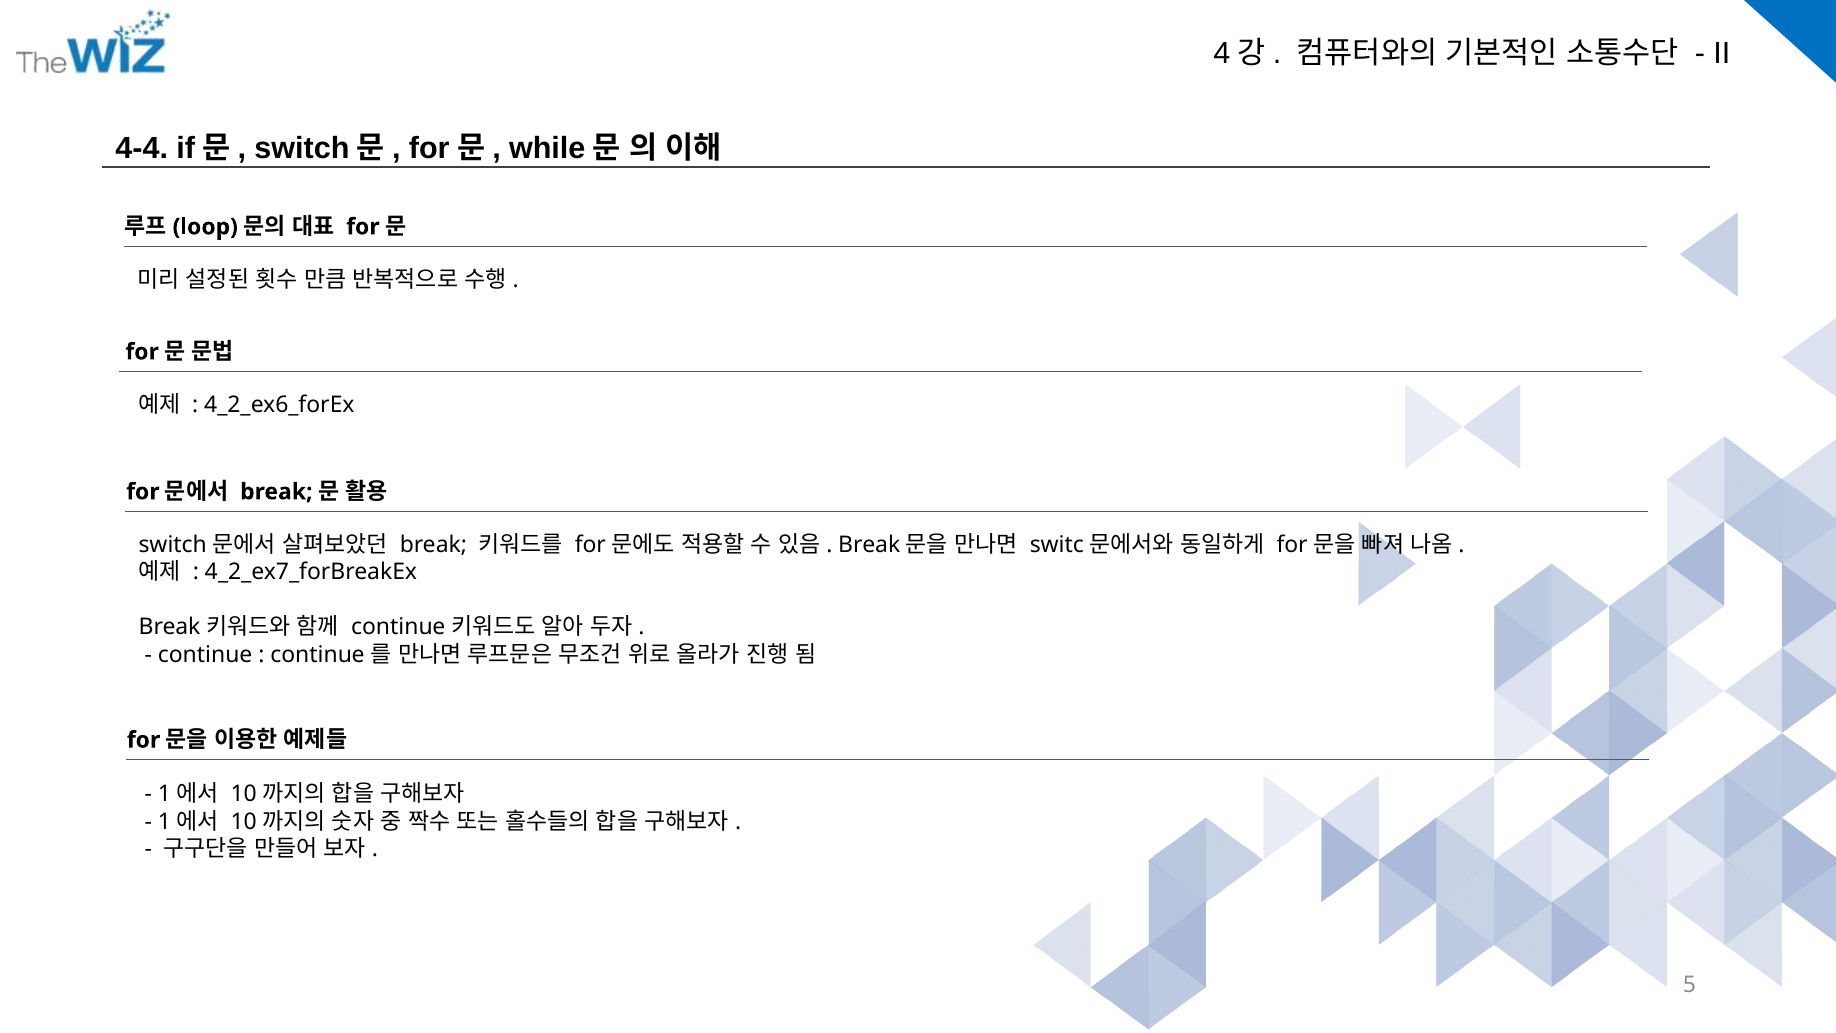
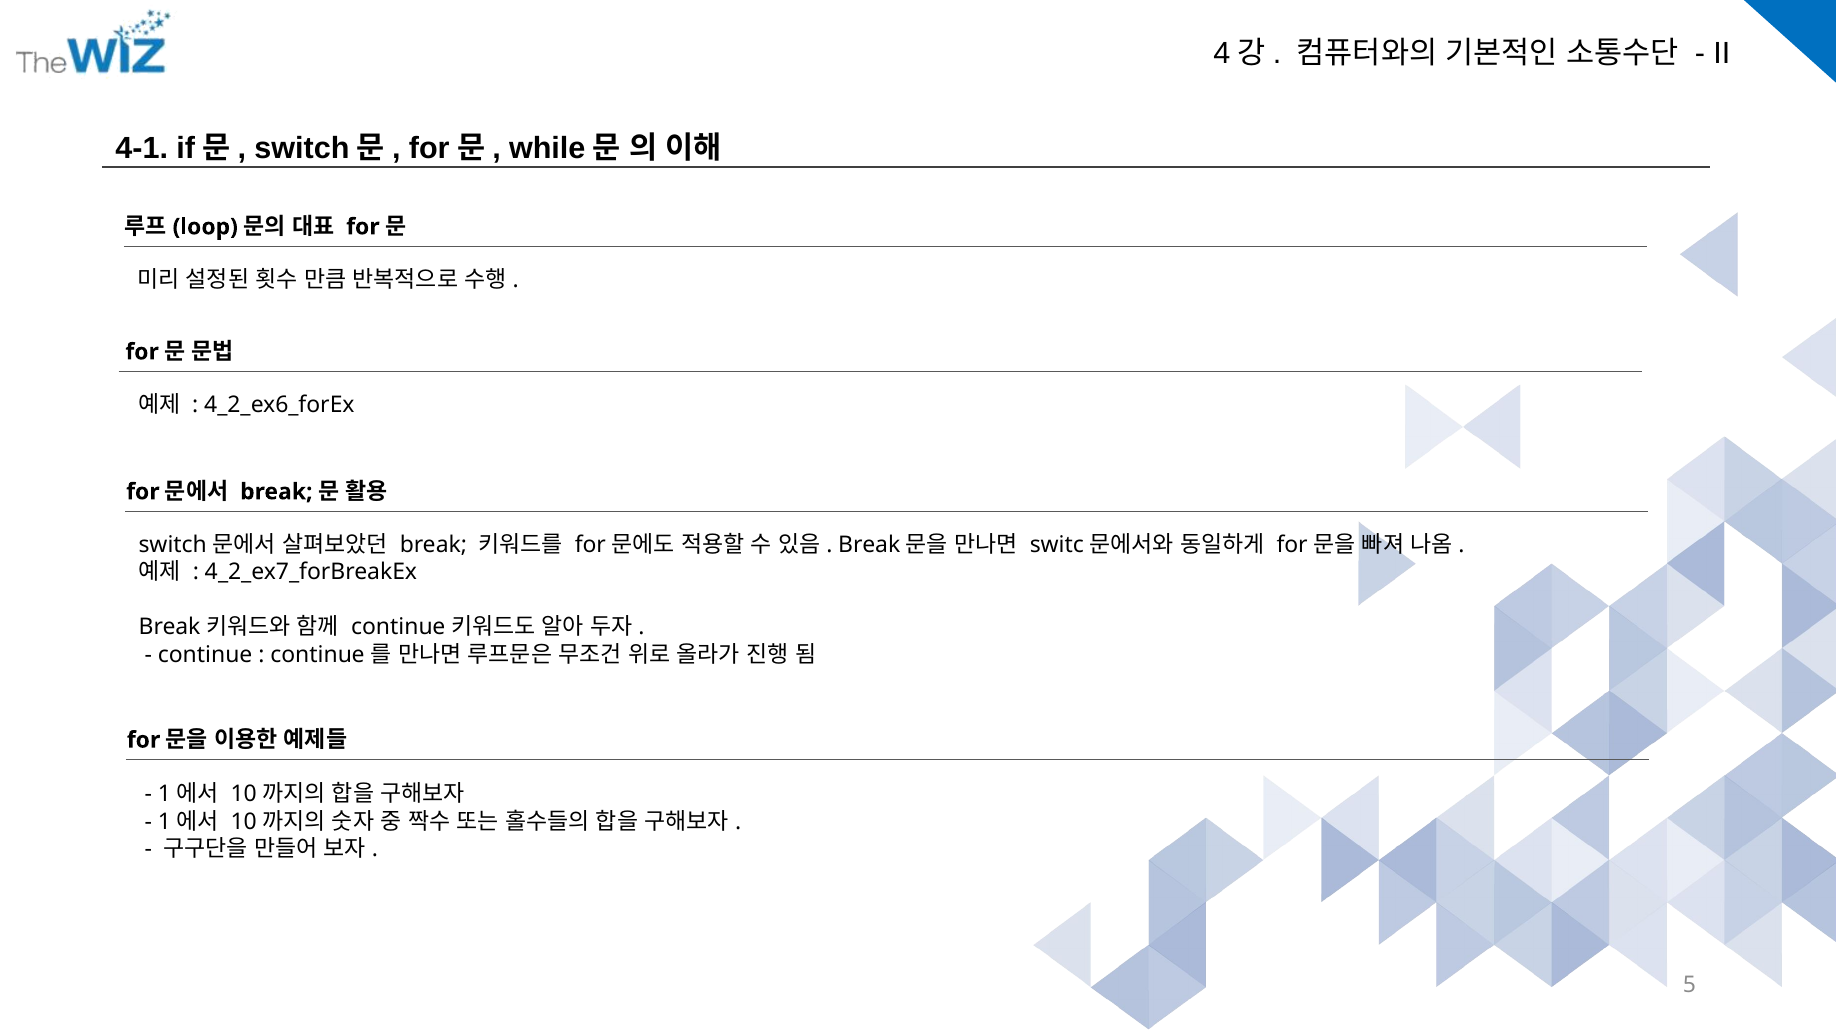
4-4: 4-4 -> 4-1
